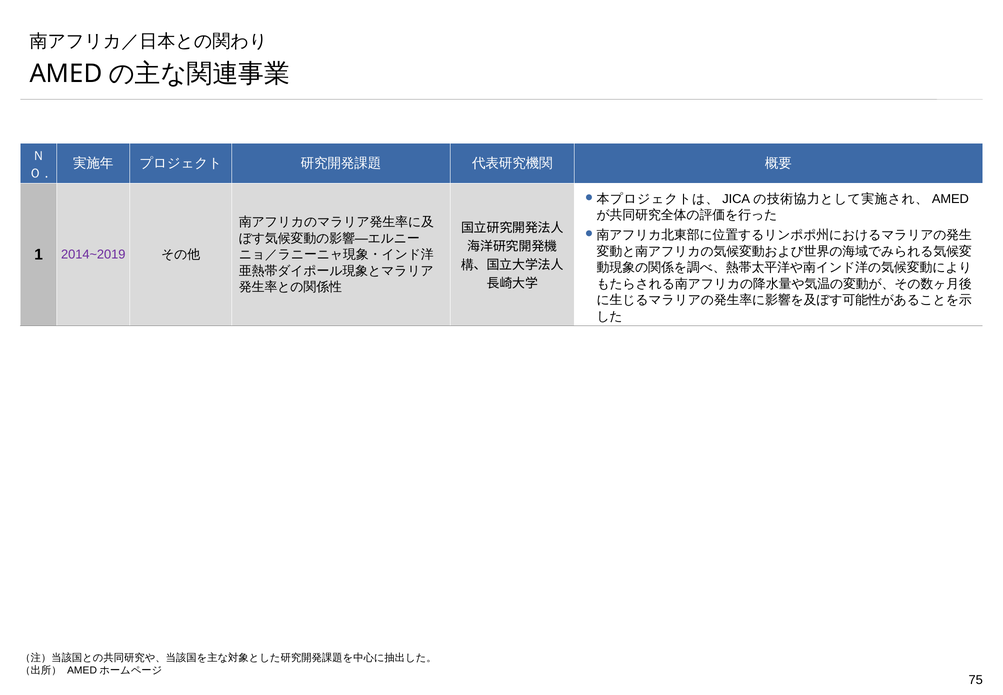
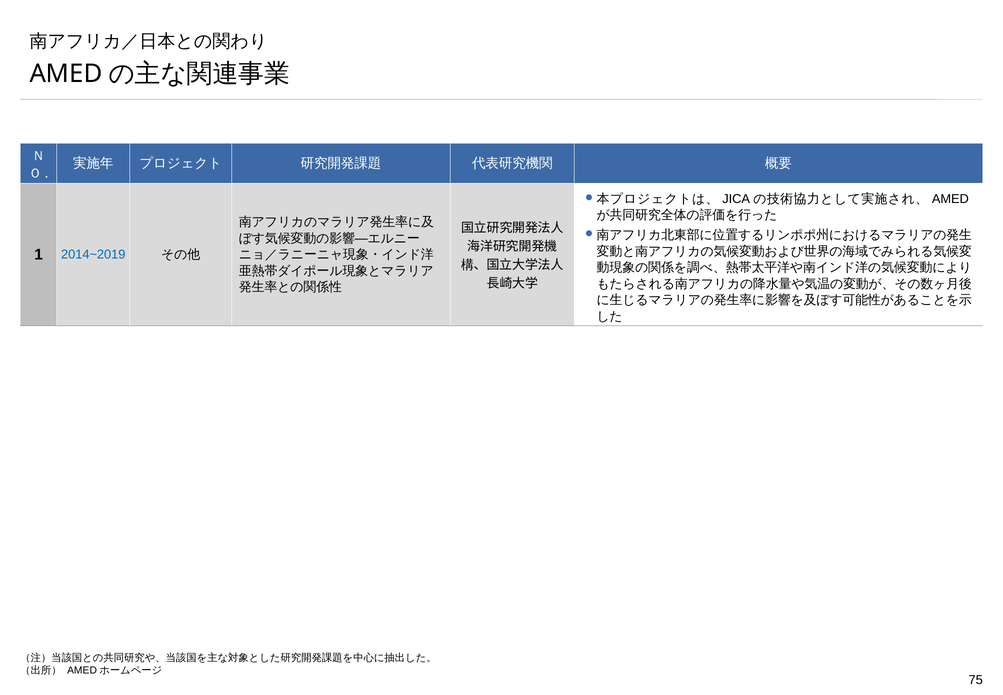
2014~2019 colour: purple -> blue
